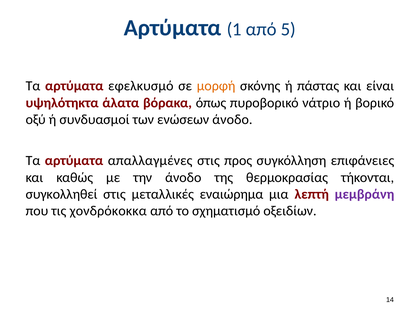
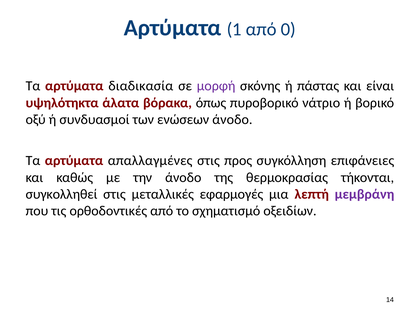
5: 5 -> 0
εφελκυσμό: εφελκυσμό -> διαδικασία
μορφή colour: orange -> purple
εναιώρημα: εναιώρημα -> εφαρμογές
χονδρόκοκκα: χονδρόκοκκα -> ορθοδοντικές
